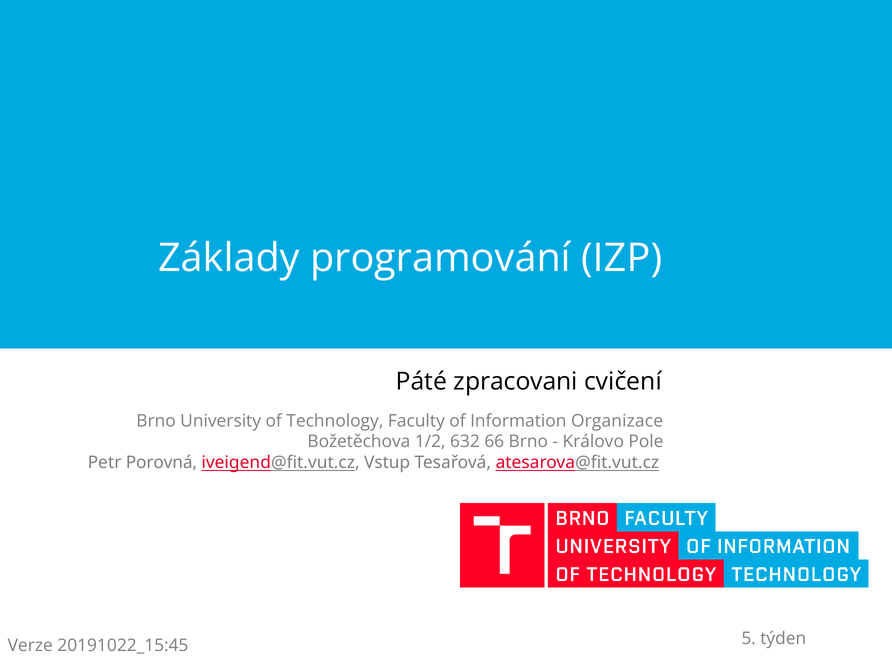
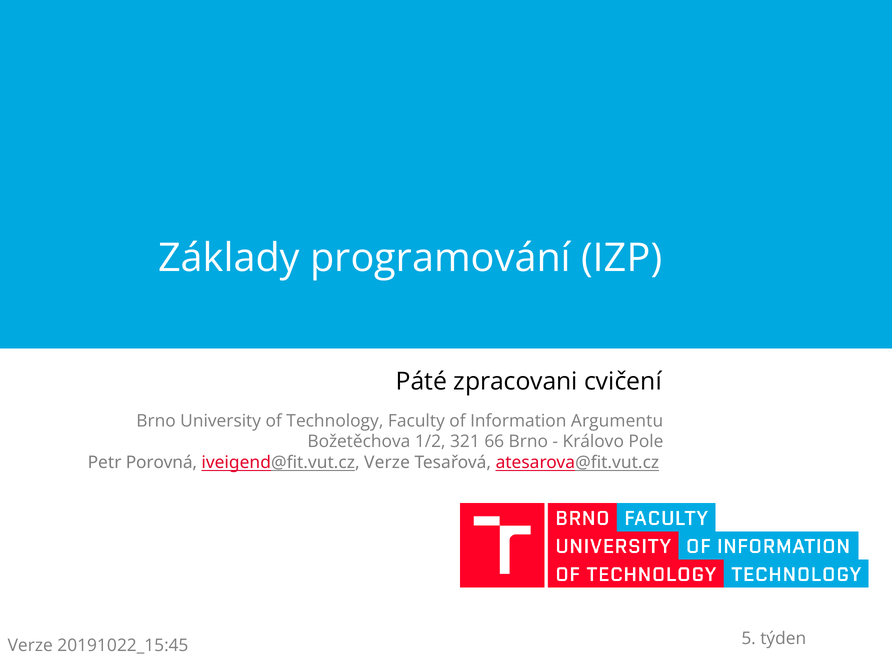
Organizace: Organizace -> Argumentu
632: 632 -> 321
iveigend@fit.vut.cz Vstup: Vstup -> Verze
